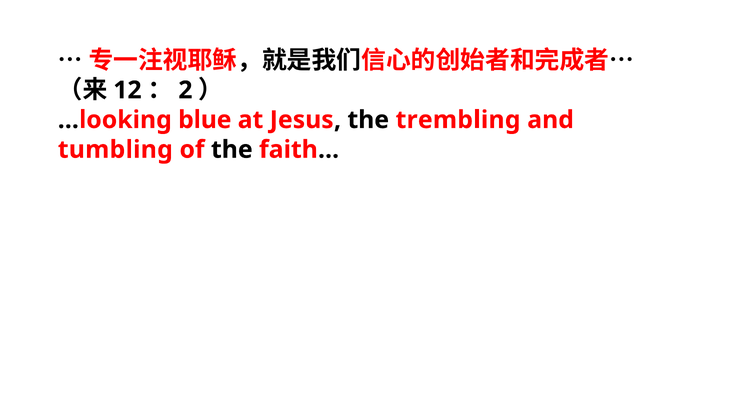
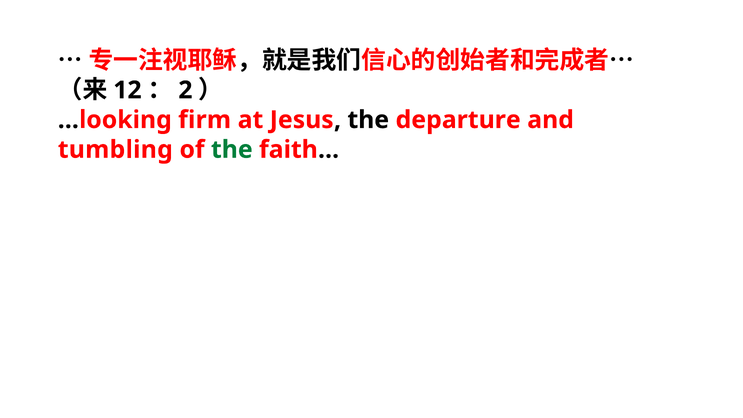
blue: blue -> firm
trembling: trembling -> departure
the at (232, 150) colour: black -> green
